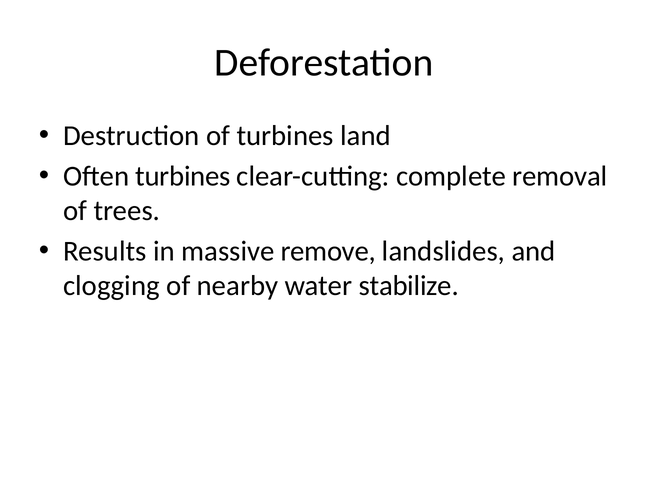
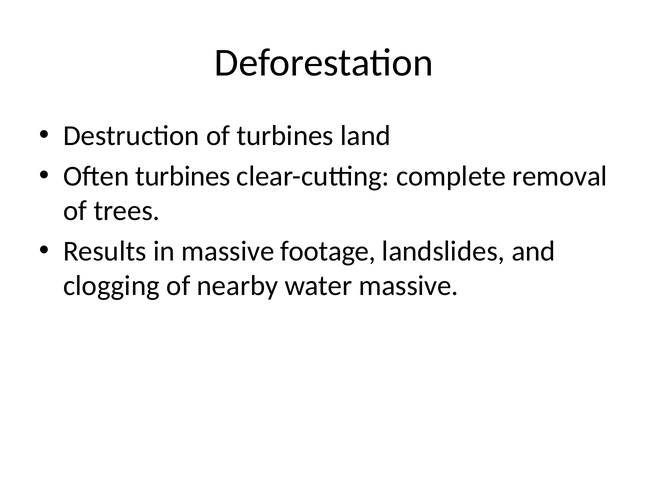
remove: remove -> footage
water stabilize: stabilize -> massive
